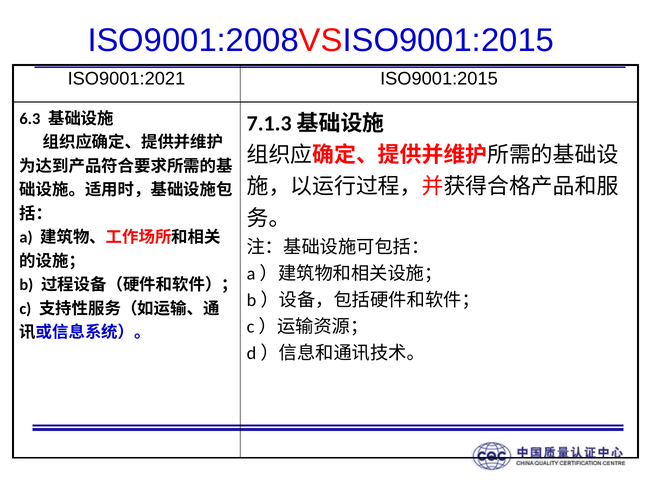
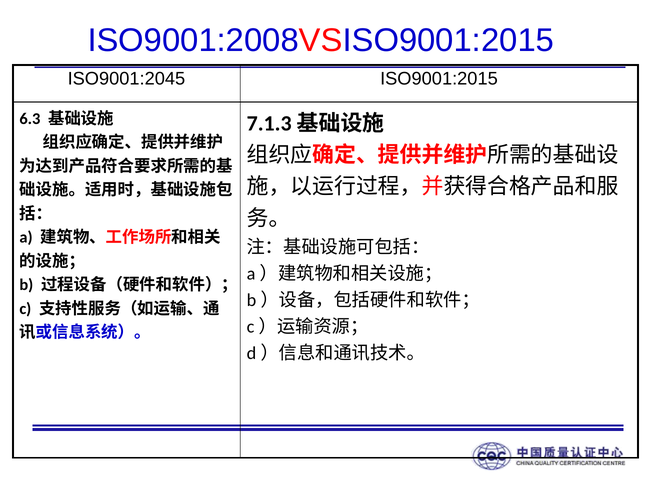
ISO9001:2021: ISO9001:2021 -> ISO9001:2045
